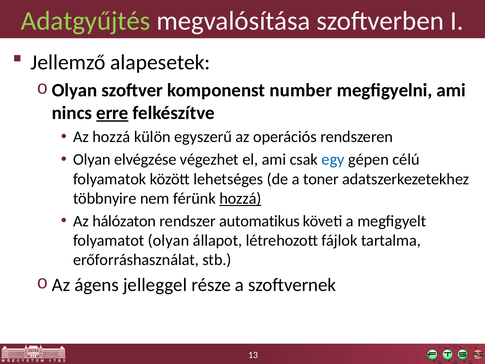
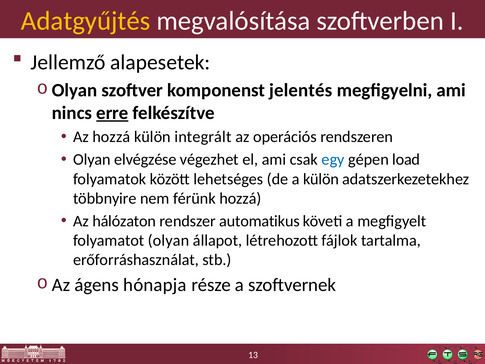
Adatgyűjtés colour: light green -> yellow
number: number -> jelentés
egyszerű: egyszerű -> integrált
célú: célú -> load
a toner: toner -> külön
hozzá at (240, 198) underline: present -> none
jelleggel: jelleggel -> hónapja
